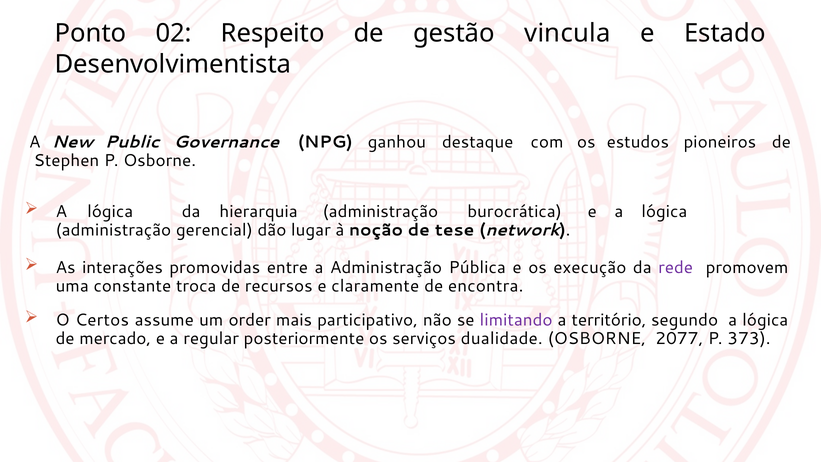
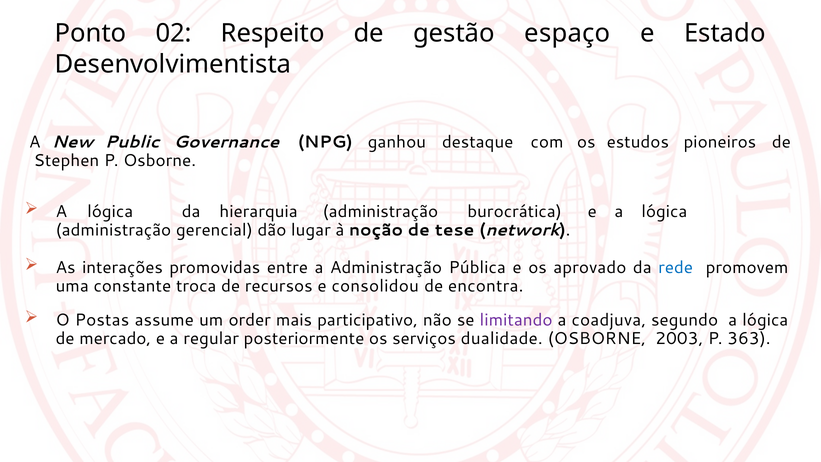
vincula: vincula -> espaço
execução: execução -> aprovado
rede colour: purple -> blue
claramente: claramente -> consolidou
Certos: Certos -> Postas
território: território -> coadjuva
2077: 2077 -> 2003
373: 373 -> 363
